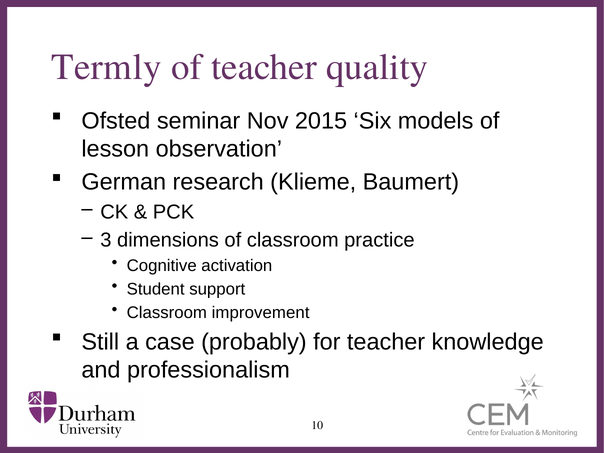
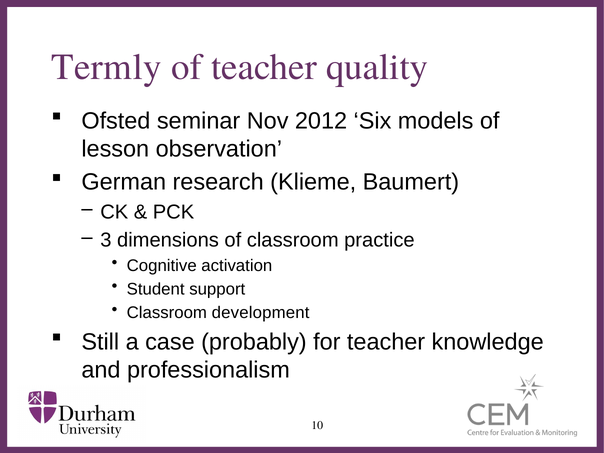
2015: 2015 -> 2012
improvement: improvement -> development
